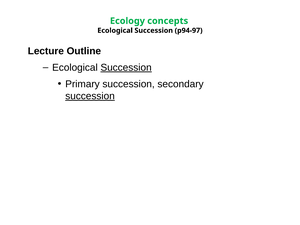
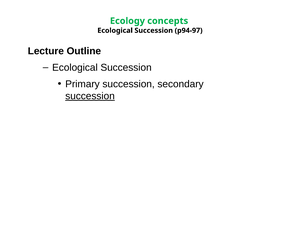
Succession at (126, 68) underline: present -> none
